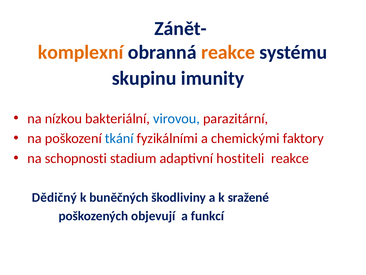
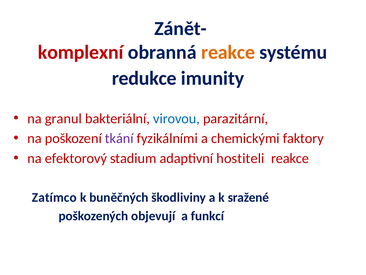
komplexní colour: orange -> red
skupinu: skupinu -> redukce
nízkou: nízkou -> granul
tkání colour: blue -> purple
schopnosti: schopnosti -> efektorový
Dědičný: Dědičný -> Zatímco
